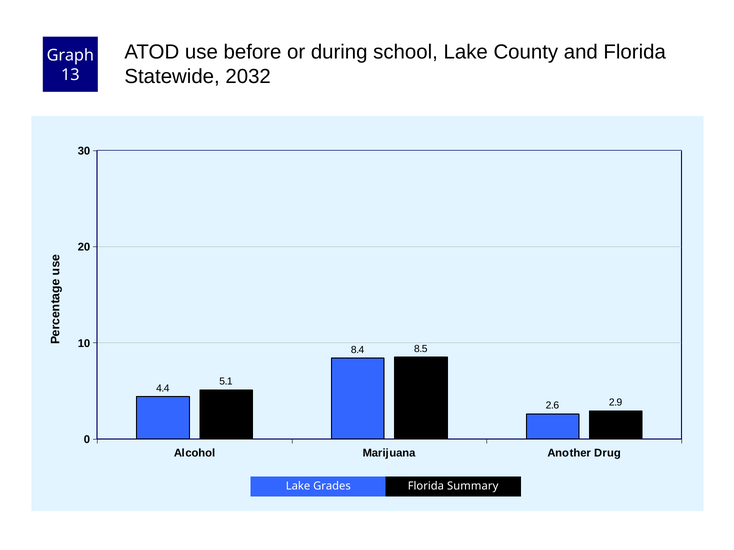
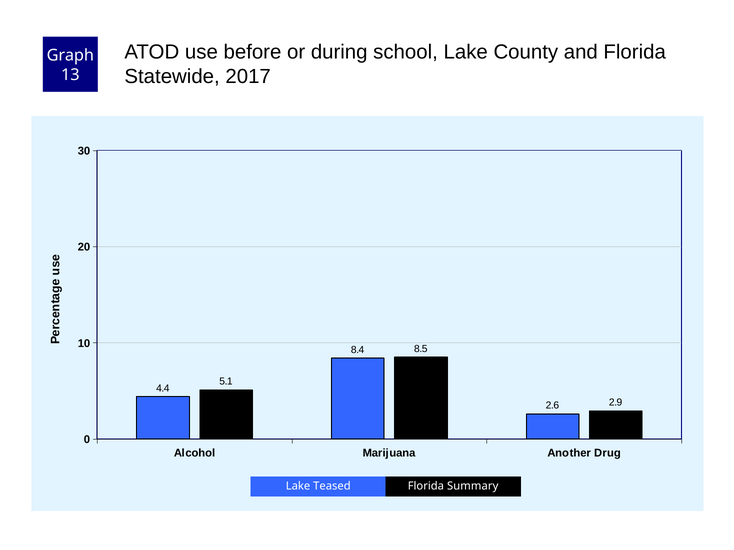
2032: 2032 -> 2017
Grades: Grades -> Teased
